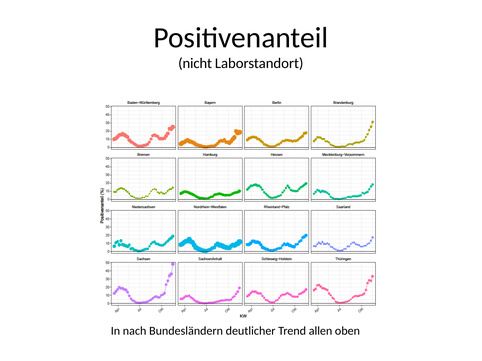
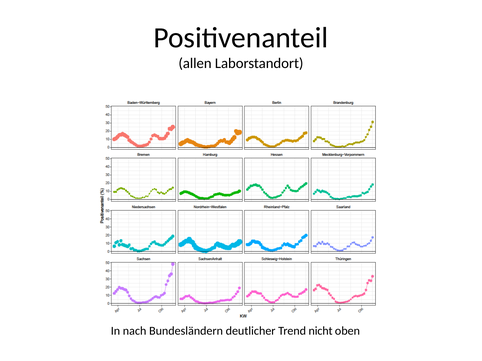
nicht: nicht -> allen
allen: allen -> nicht
